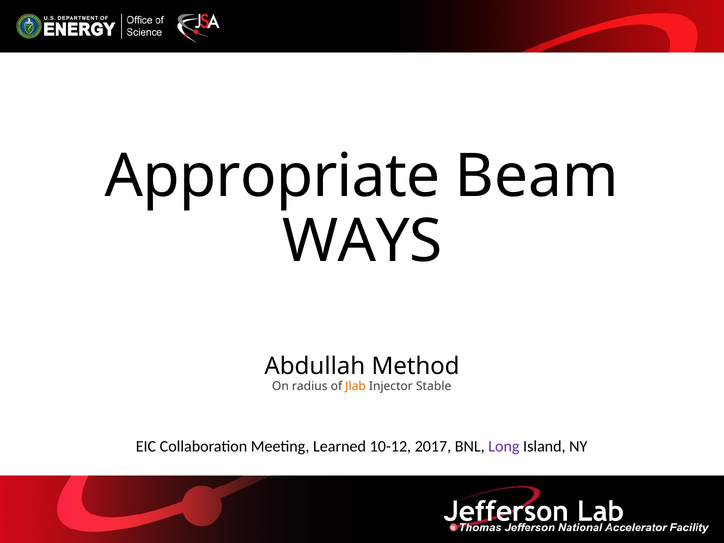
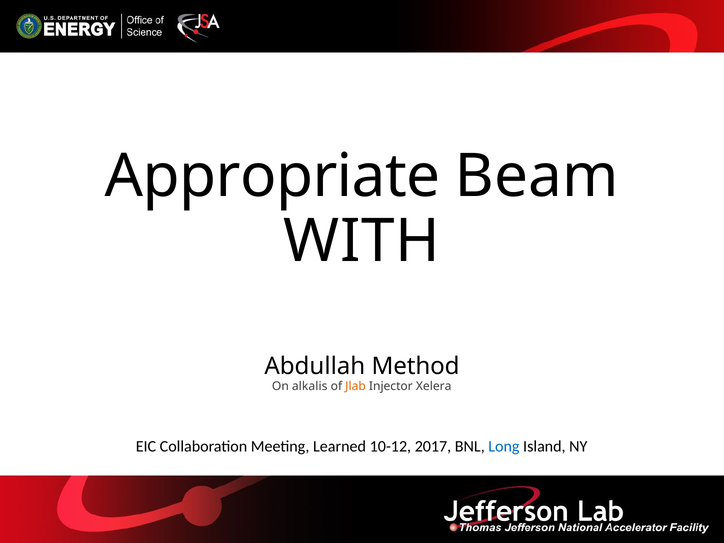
WAYS: WAYS -> WITH
radius: radius -> alkalis
Stable: Stable -> Xelera
Long colour: purple -> blue
